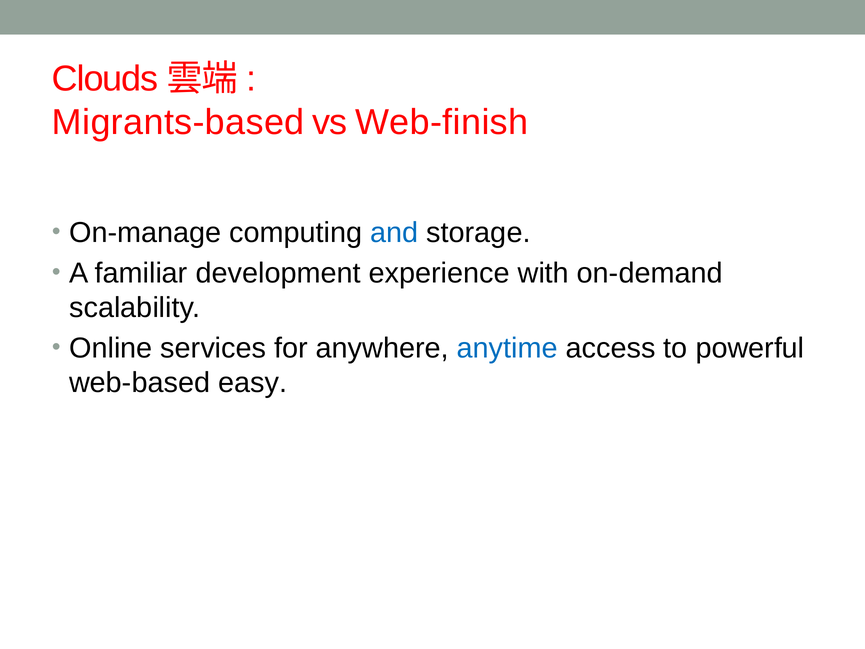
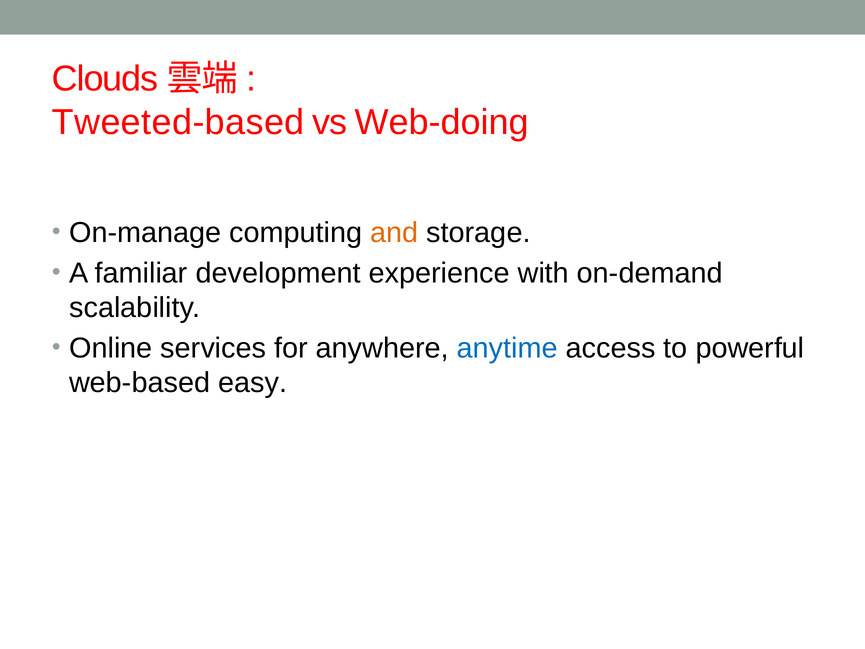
Migrants-based: Migrants-based -> Tweeted-based
Web-finish: Web-finish -> Web-doing
and colour: blue -> orange
